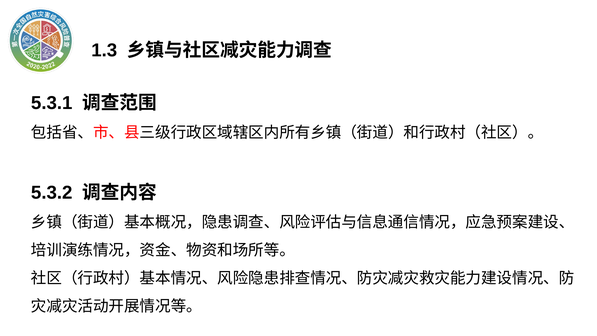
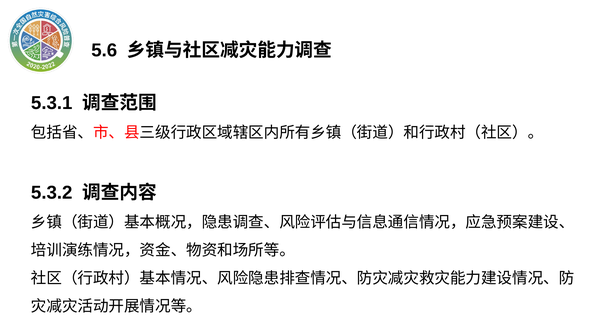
1.3: 1.3 -> 5.6
